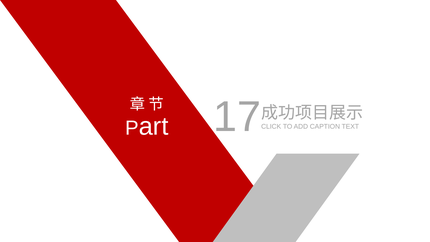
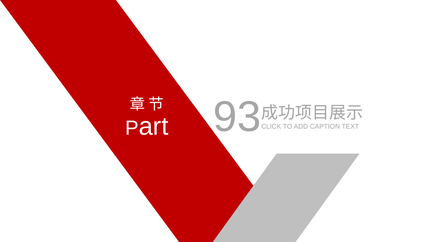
17: 17 -> 93
